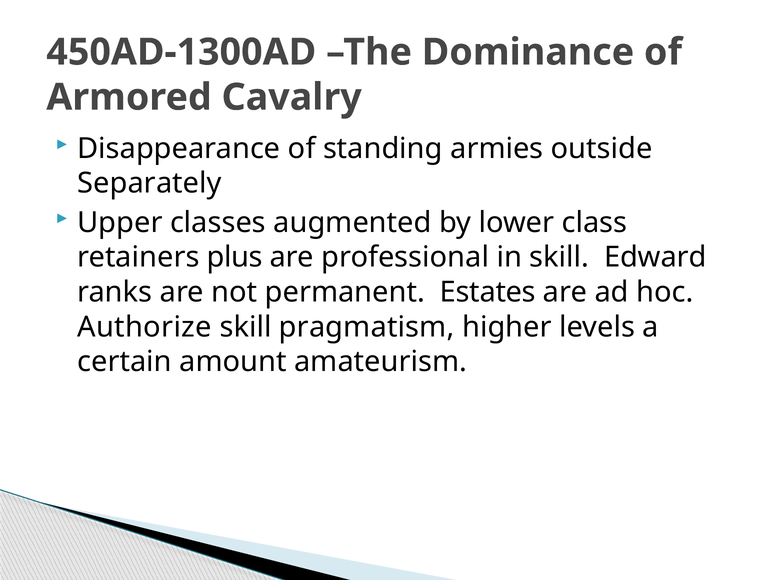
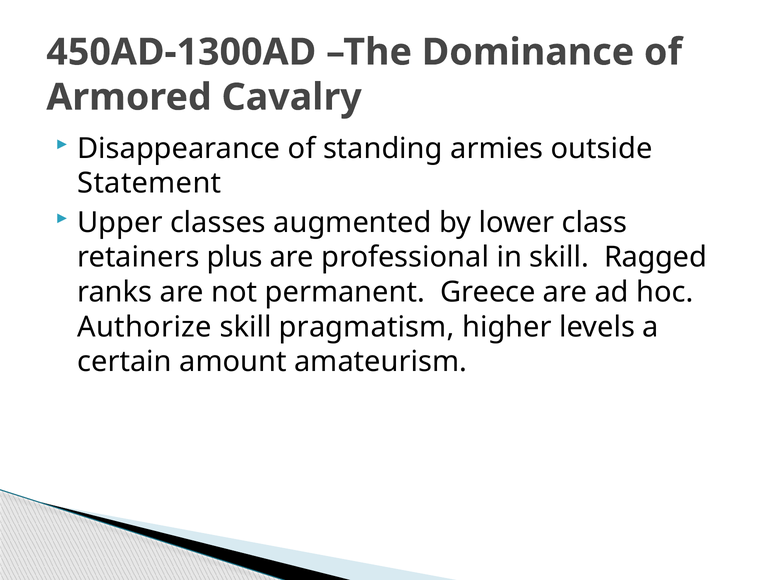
Separately: Separately -> Statement
Edward: Edward -> Ragged
Estates: Estates -> Greece
